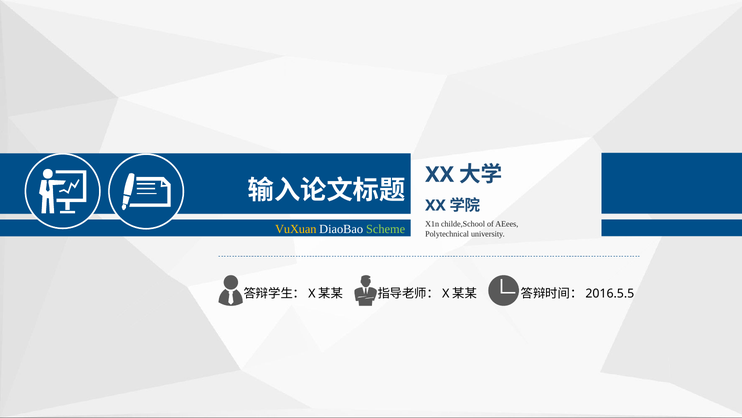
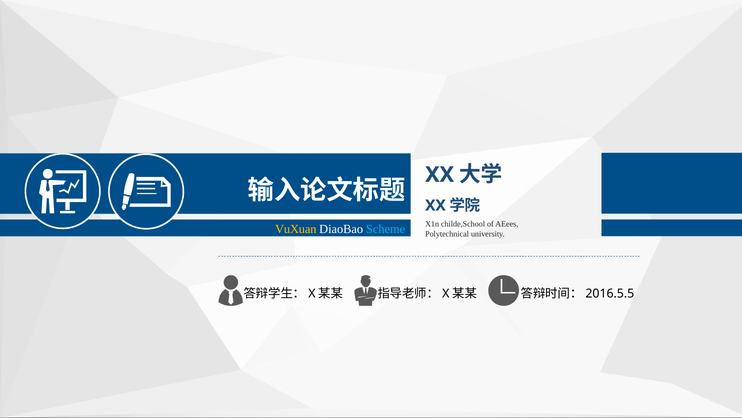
Scheme colour: light green -> light blue
